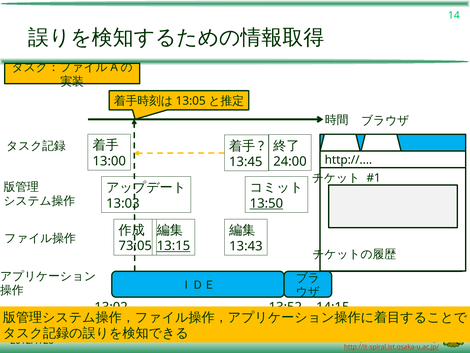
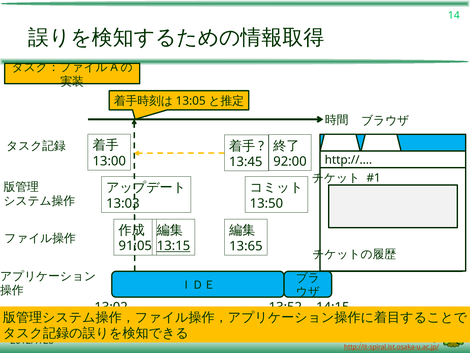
24:00: 24:00 -> 92:00
13:50 underline: present -> none
73:05: 73:05 -> 91:05
13:43: 13:43 -> 13:65
